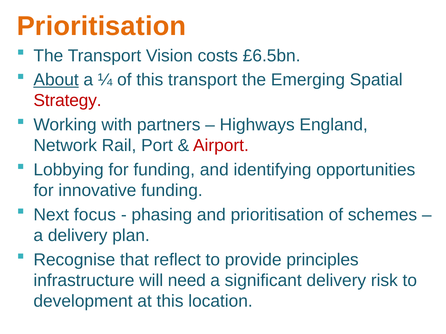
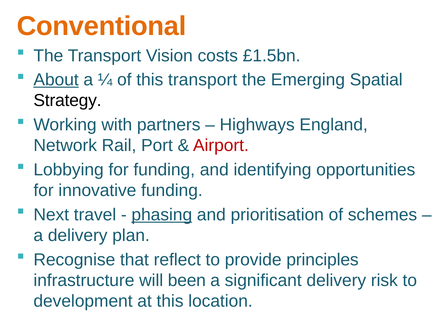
Prioritisation at (101, 26): Prioritisation -> Conventional
£6.5bn: £6.5bn -> £1.5bn
Strategy colour: red -> black
focus: focus -> travel
phasing underline: none -> present
need: need -> been
